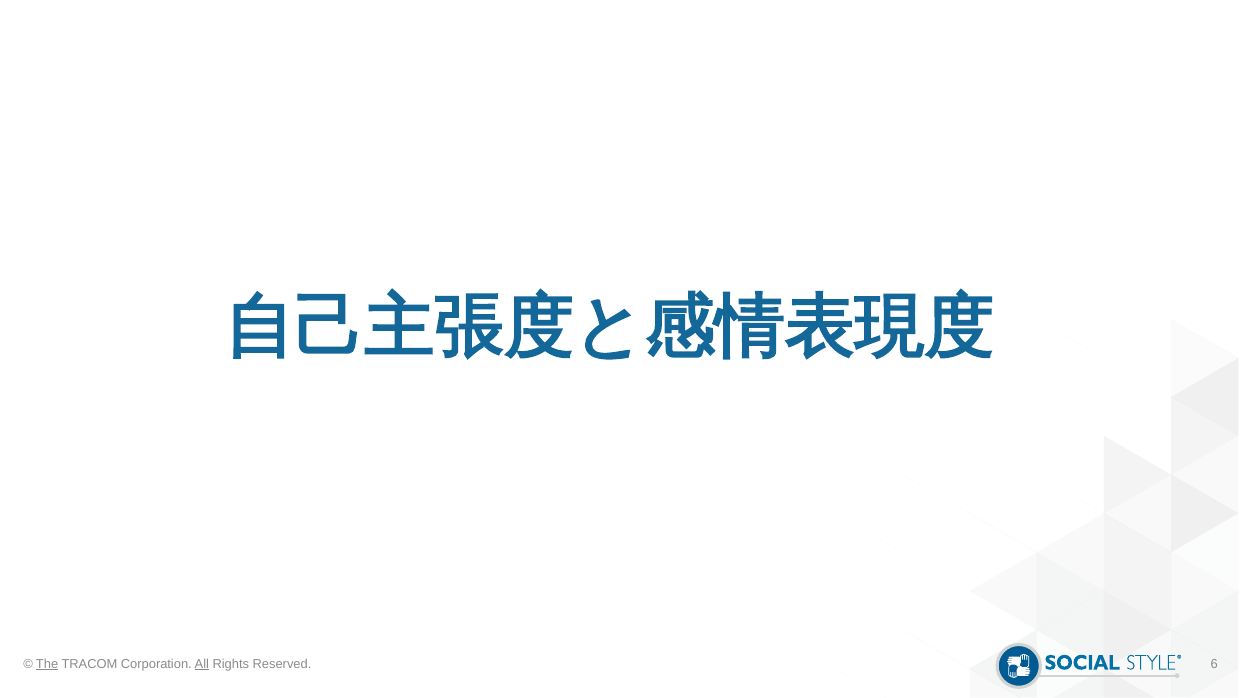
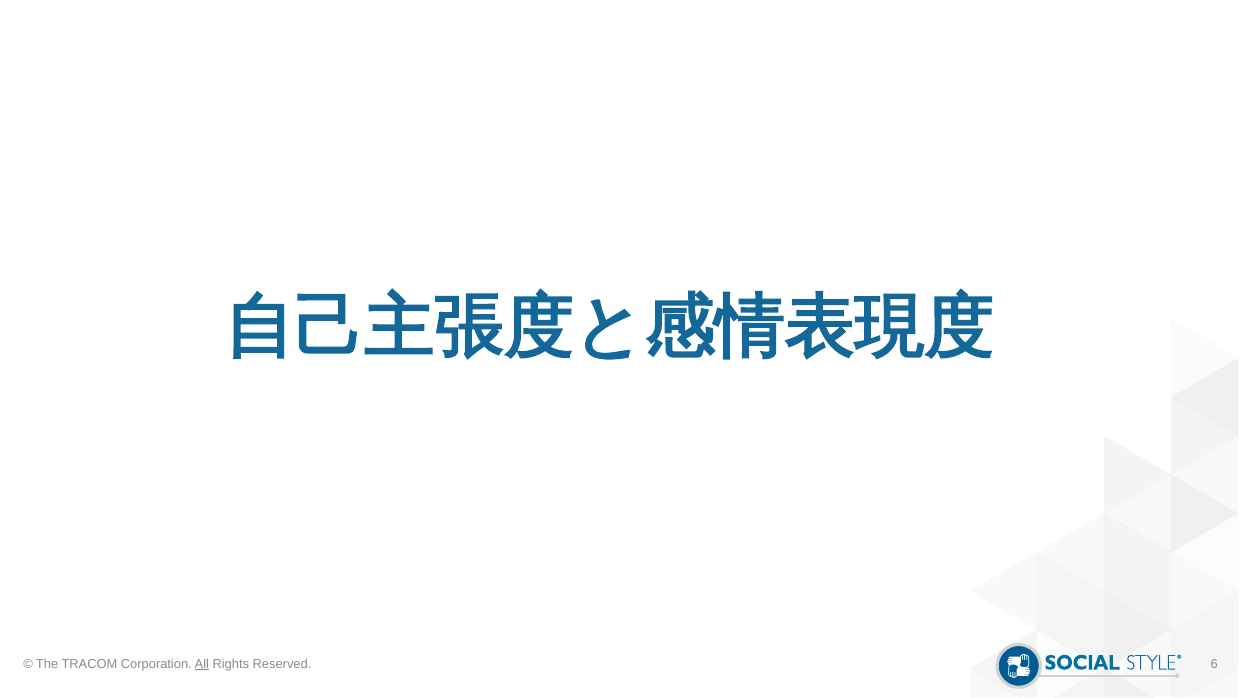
The underline: present -> none
